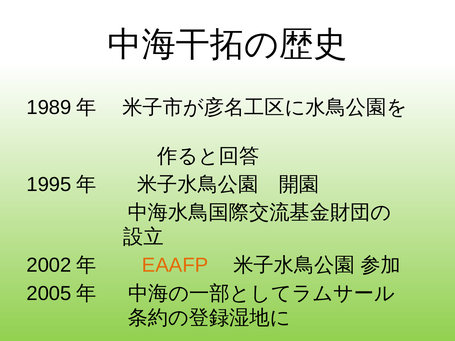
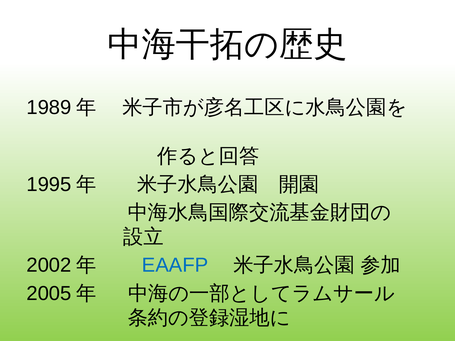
EAAFP colour: orange -> blue
